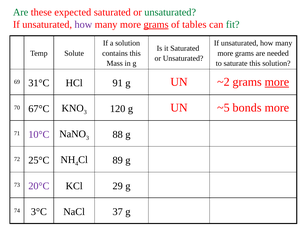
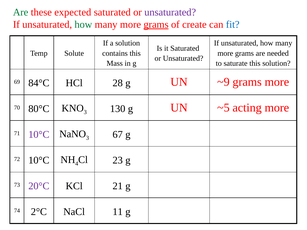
unsaturated at (170, 12) colour: green -> purple
how at (83, 24) colour: purple -> green
tables: tables -> create
fit colour: green -> blue
31°C: 31°C -> 84°C
91: 91 -> 28
~2: ~2 -> ~9
more at (277, 82) underline: present -> none
67°C: 67°C -> 80°C
120: 120 -> 130
bonds: bonds -> acting
88: 88 -> 67
72 25°C: 25°C -> 10°C
89: 89 -> 23
29: 29 -> 21
3°C: 3°C -> 2°C
37: 37 -> 11
